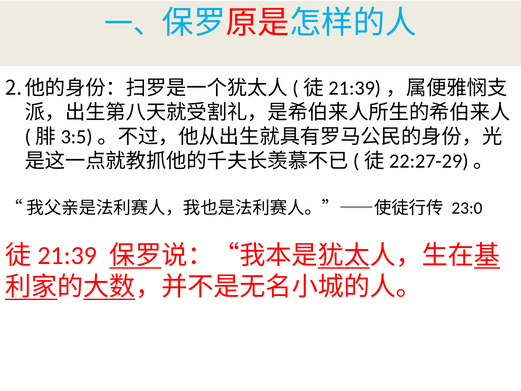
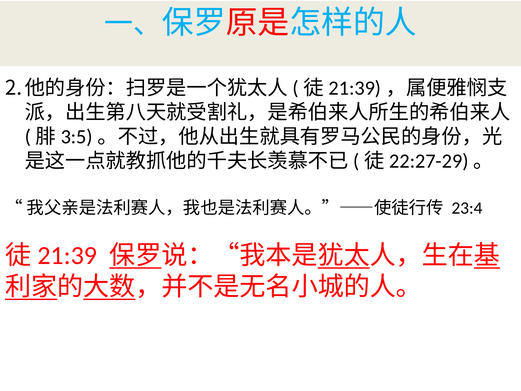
23:0: 23:0 -> 23:4
